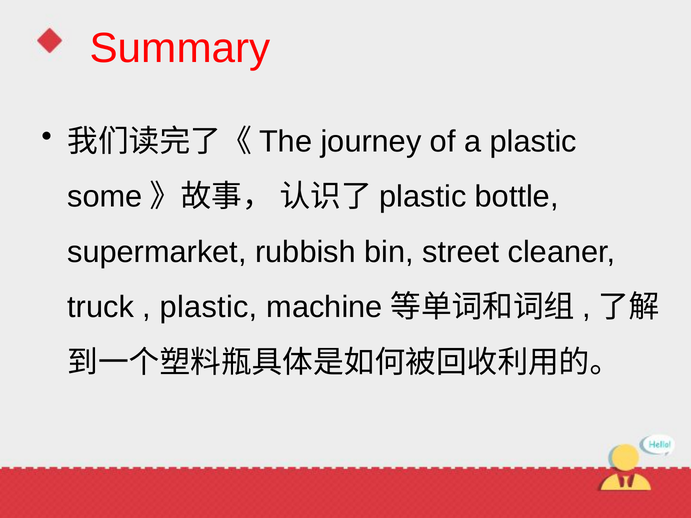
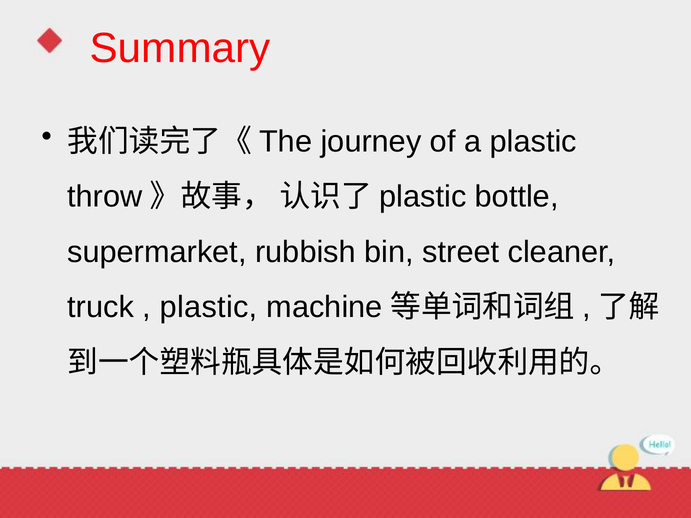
some: some -> throw
